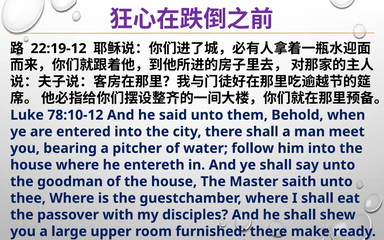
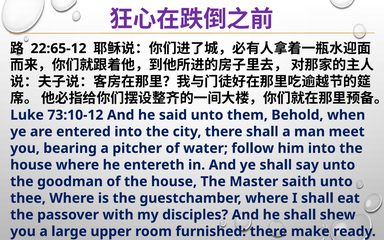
22:19-12: 22:19-12 -> 22:65-12
78:10-12: 78:10-12 -> 73:10-12
